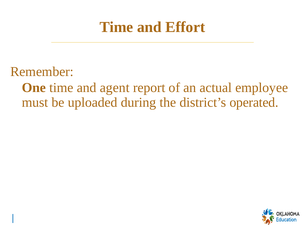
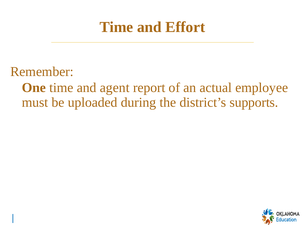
operated: operated -> supports
